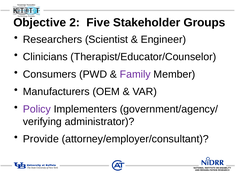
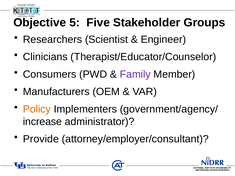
2: 2 -> 5
Policy colour: purple -> orange
verifying: verifying -> increase
